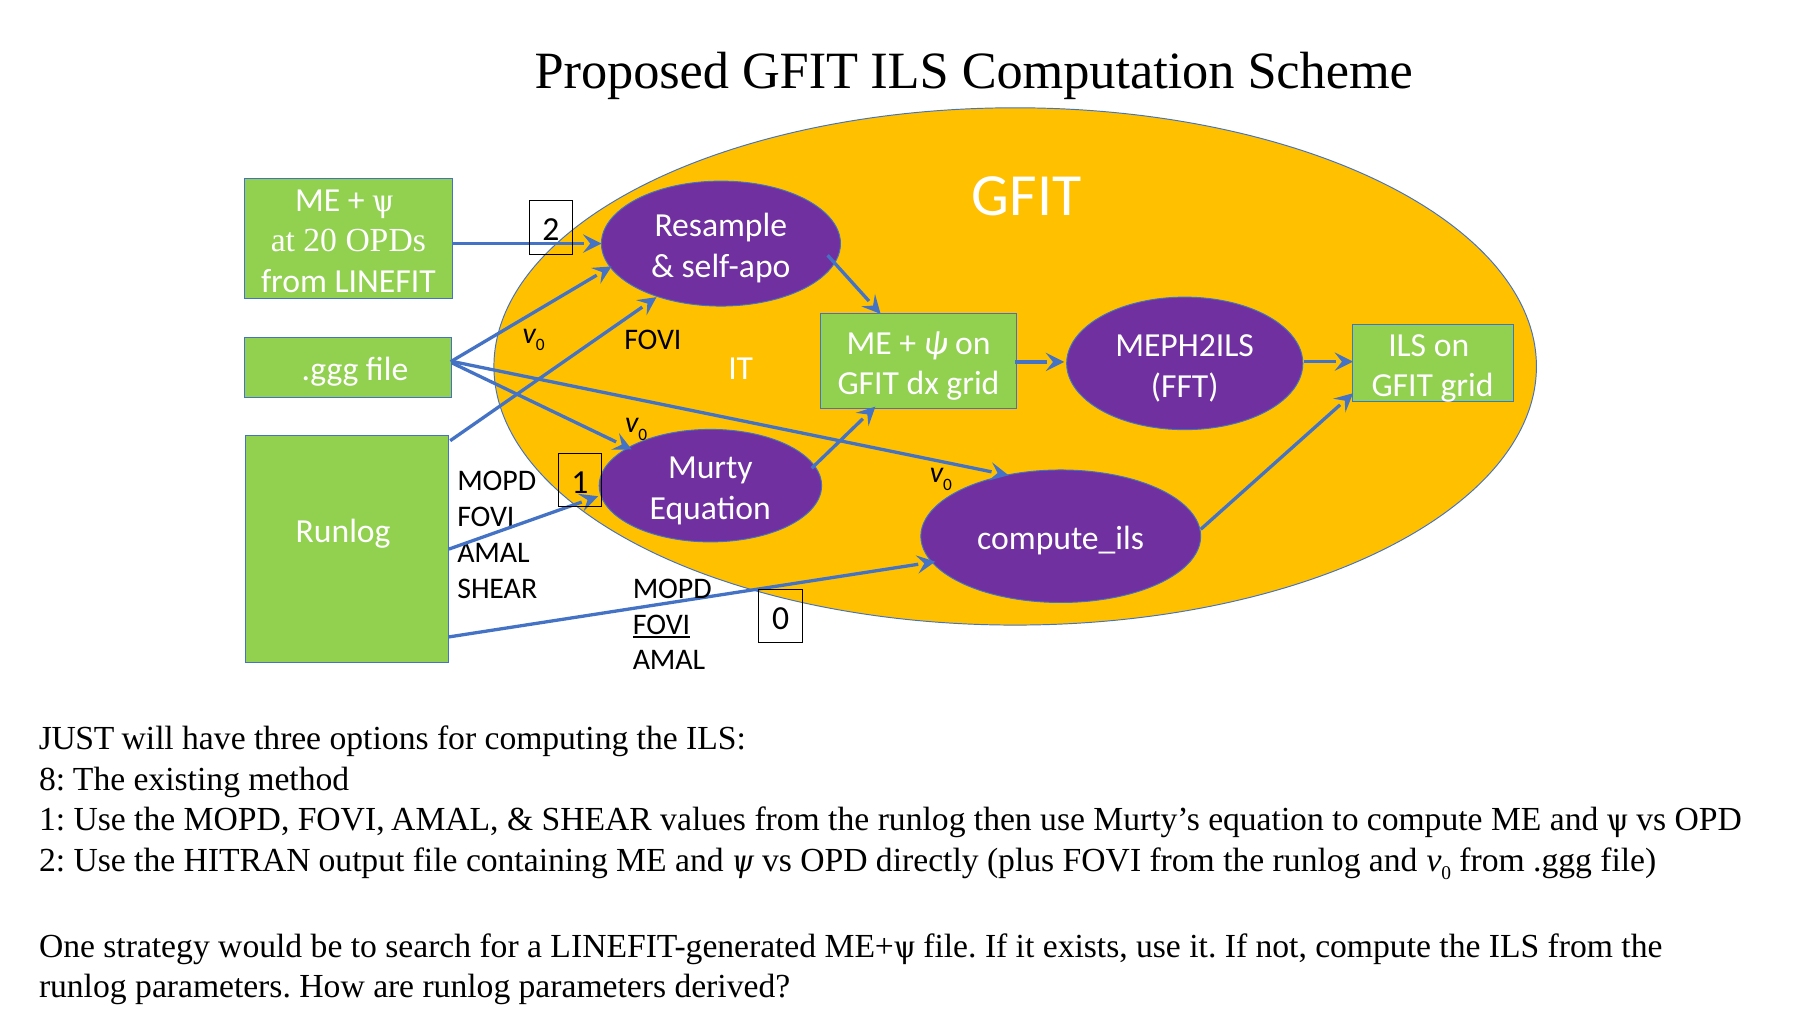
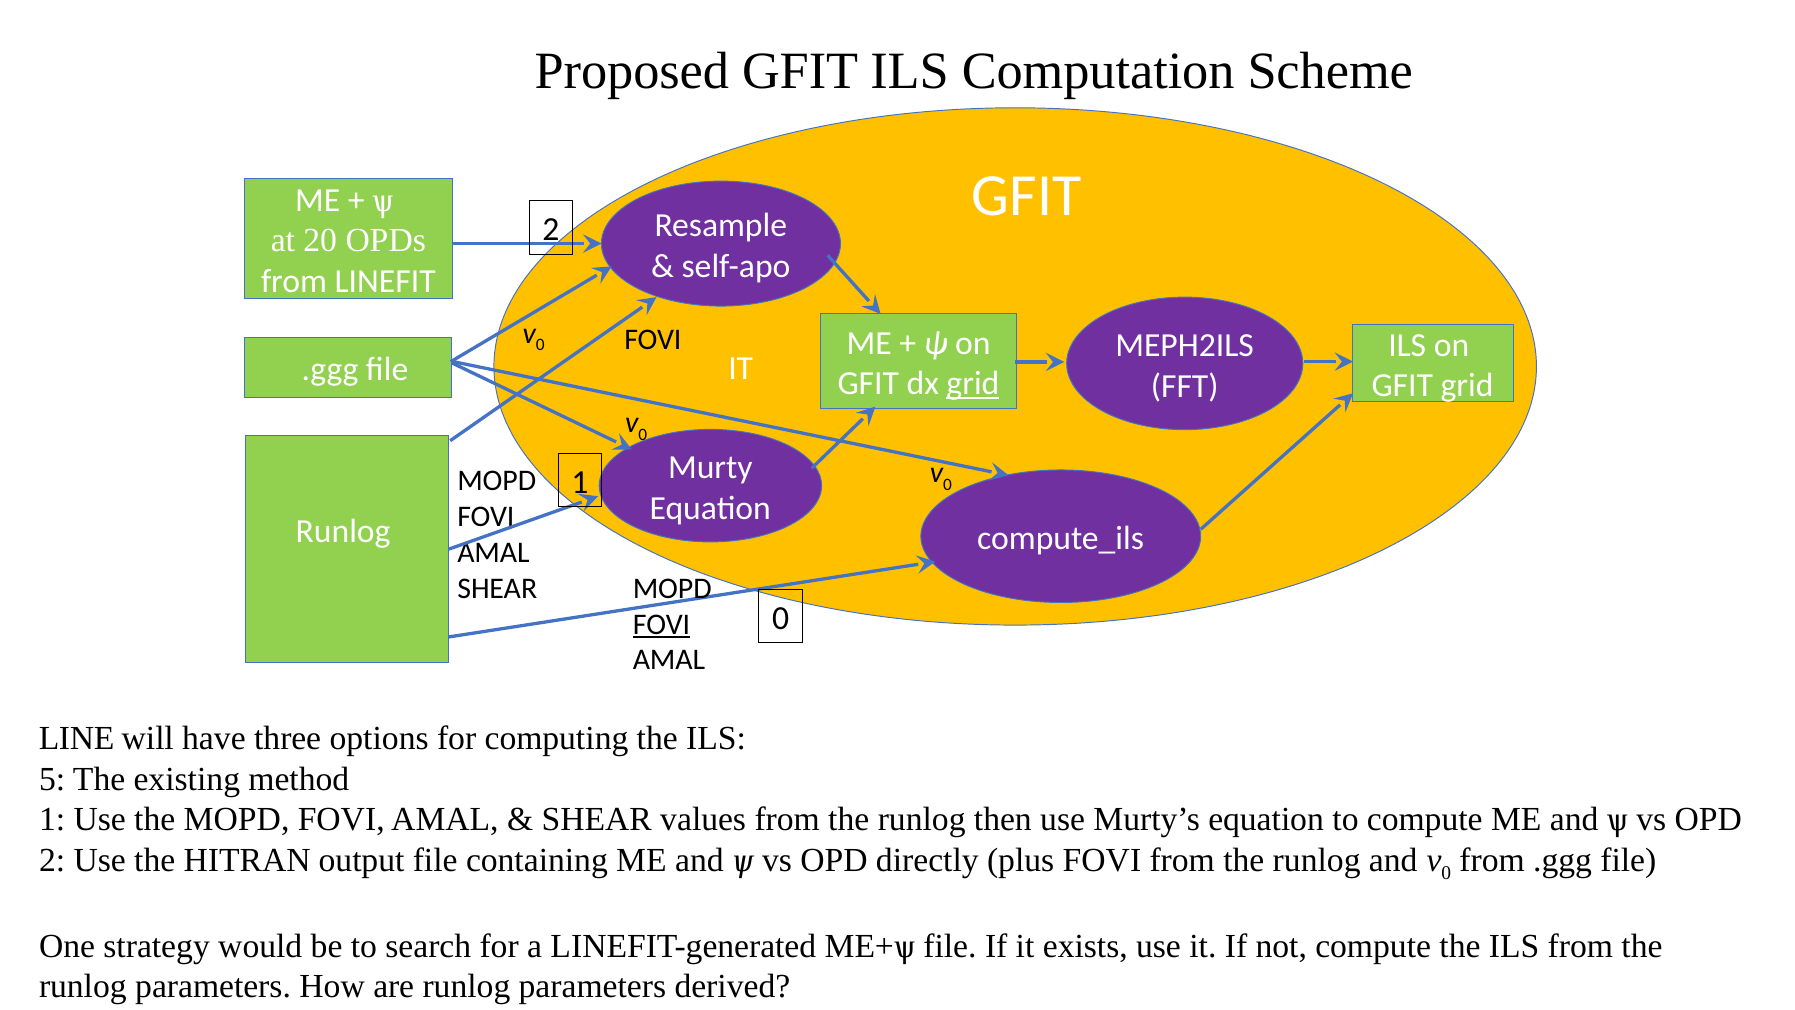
grid at (973, 383) underline: none -> present
JUST: JUST -> LINE
8: 8 -> 5
